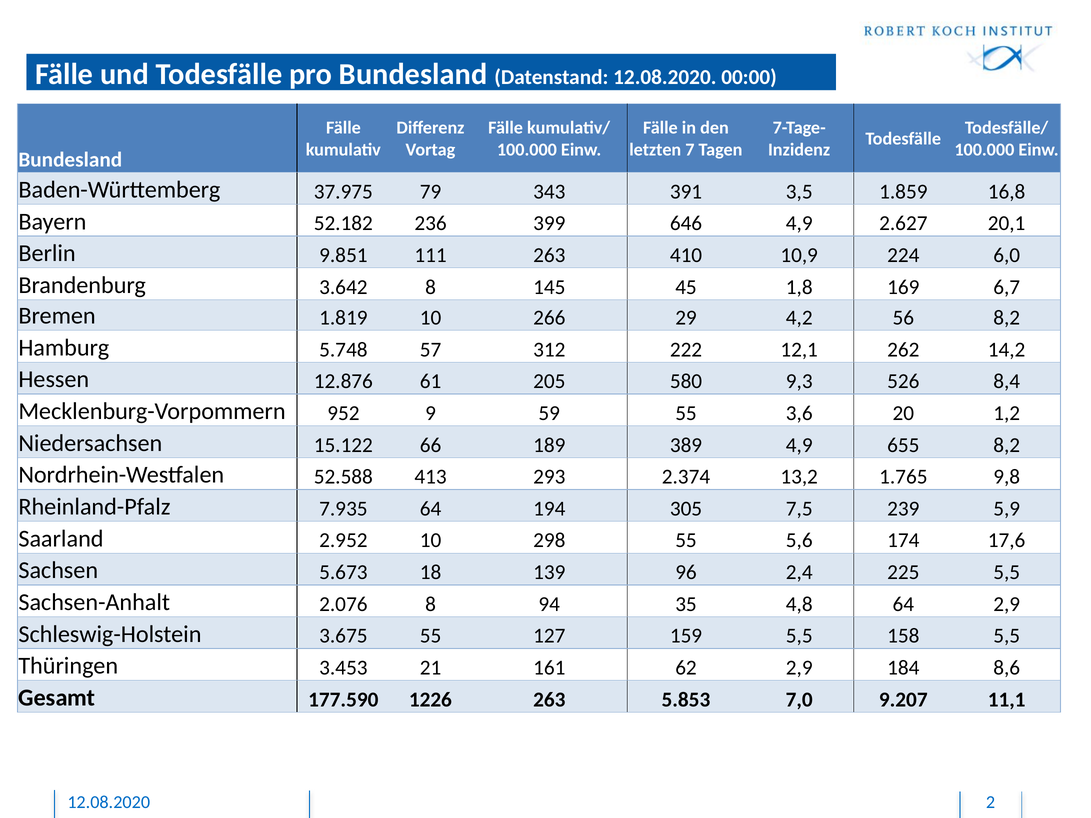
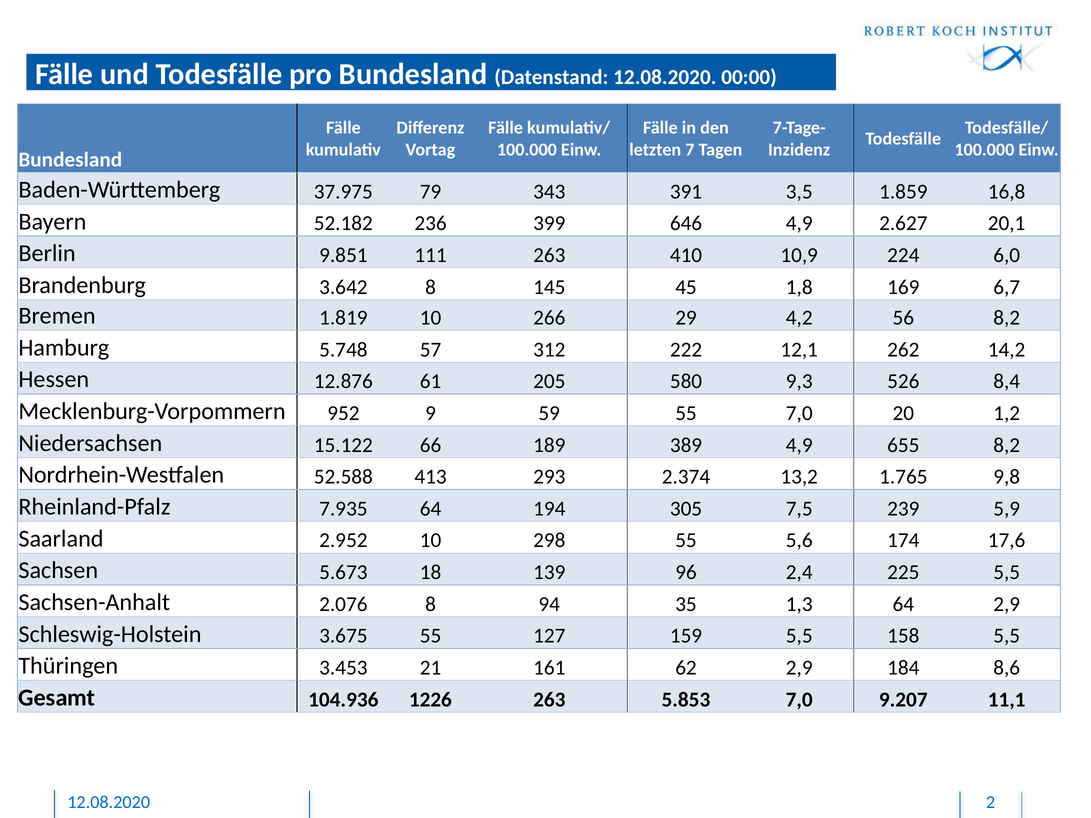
55 3,6: 3,6 -> 7,0
4,8: 4,8 -> 1,3
177.590: 177.590 -> 104.936
